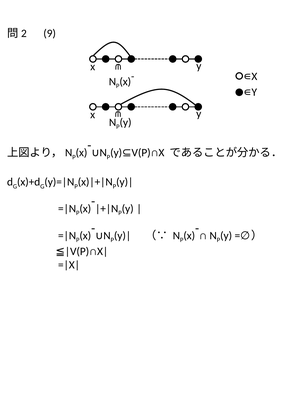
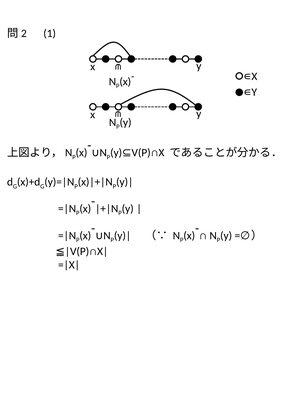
9: 9 -> 1
